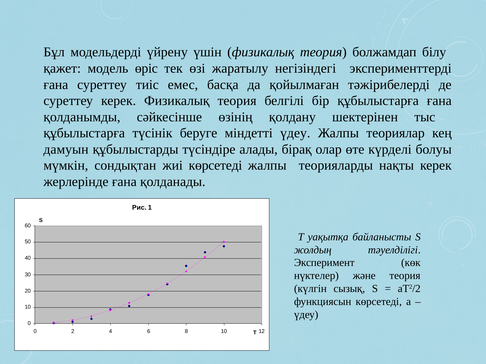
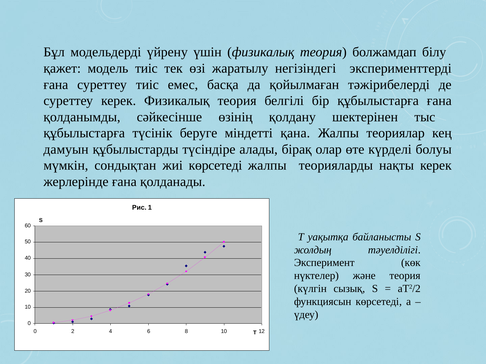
модель өріс: өріс -> тиіс
міндетті үдеу: үдеу -> қана
